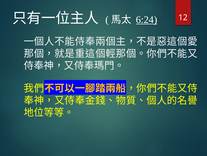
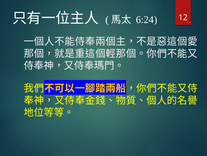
6:24 underline: present -> none
